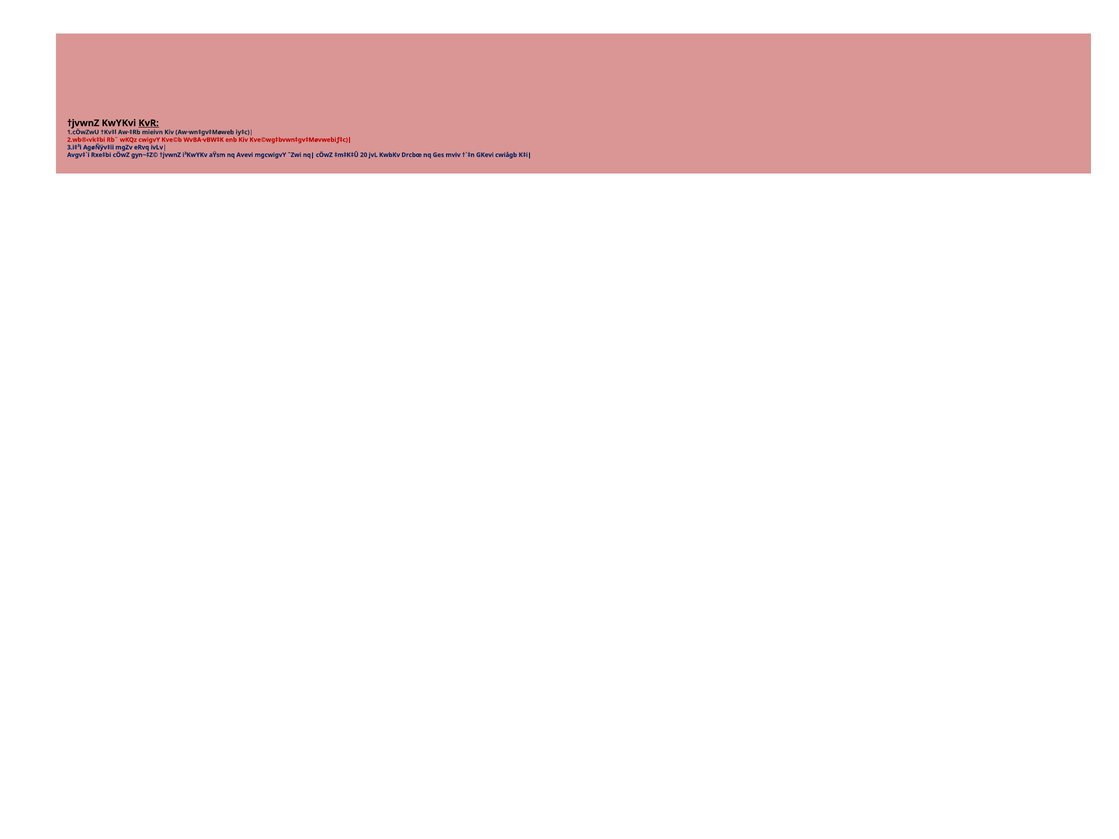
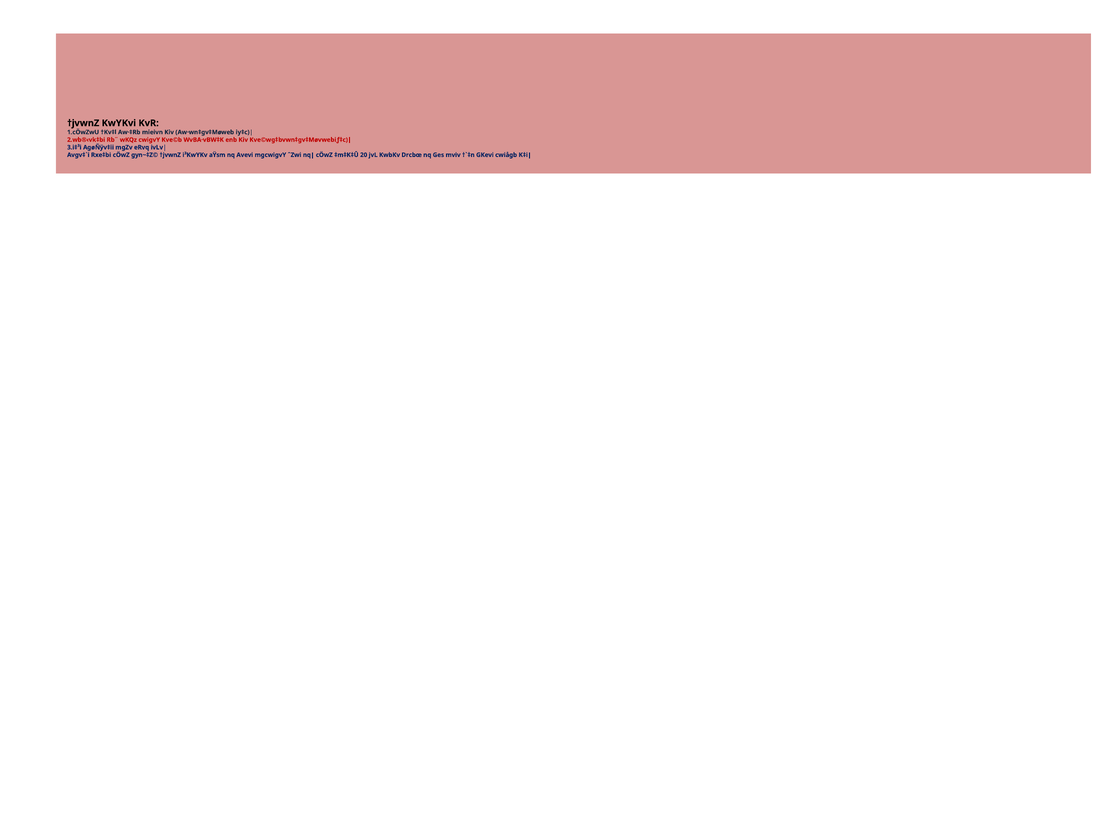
KvR underline: present -> none
